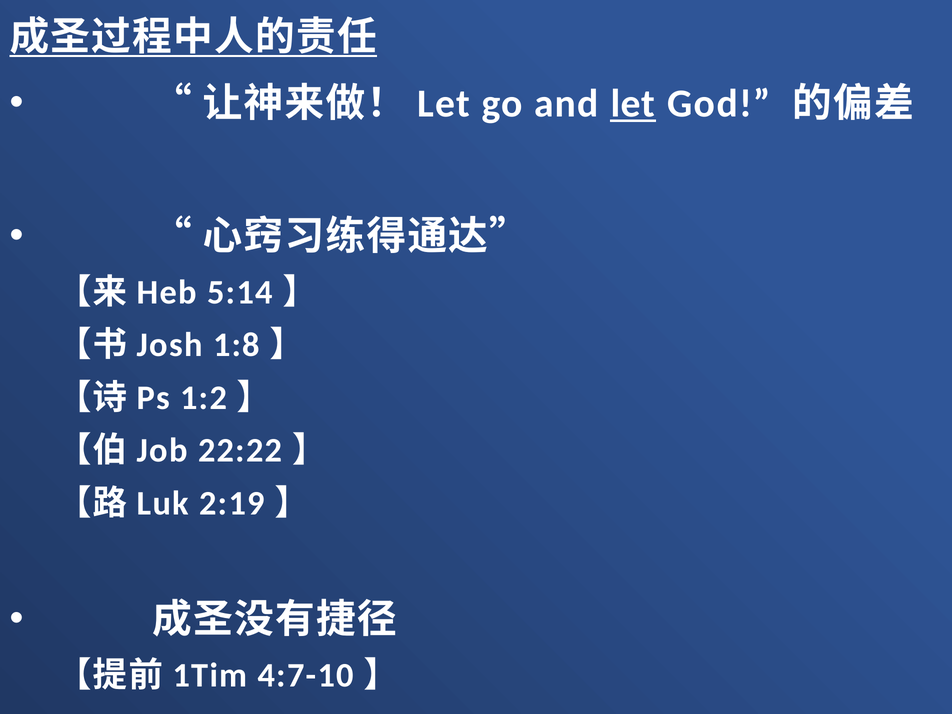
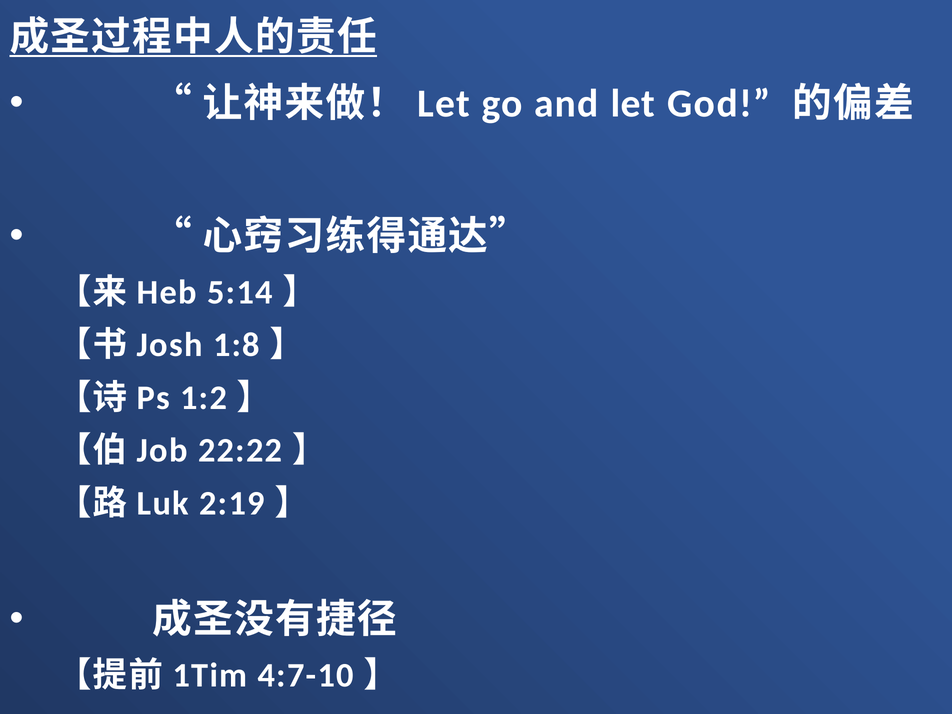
let at (633, 104) underline: present -> none
